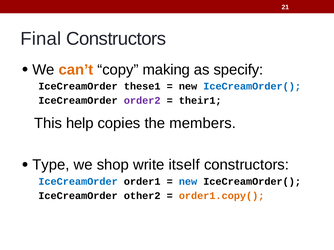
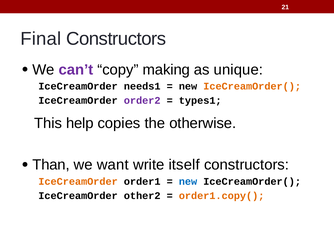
can’t colour: orange -> purple
specify: specify -> unique
these1: these1 -> needs1
IceCreamOrder( at (252, 87) colour: blue -> orange
their1: their1 -> types1
members: members -> otherwise
Type: Type -> Than
shop: shop -> want
IceCreamOrder at (78, 182) colour: blue -> orange
